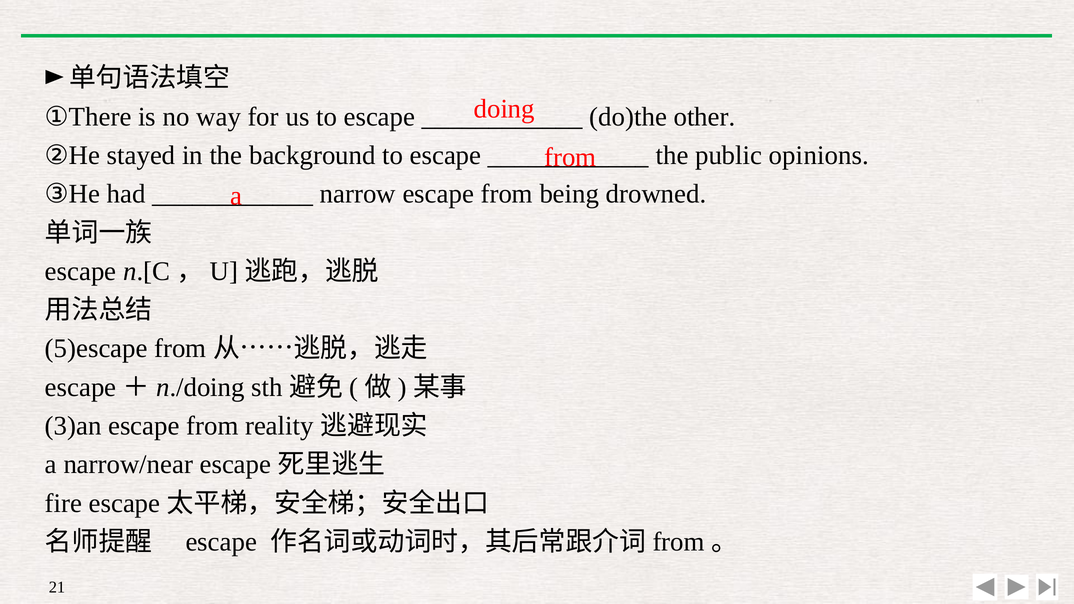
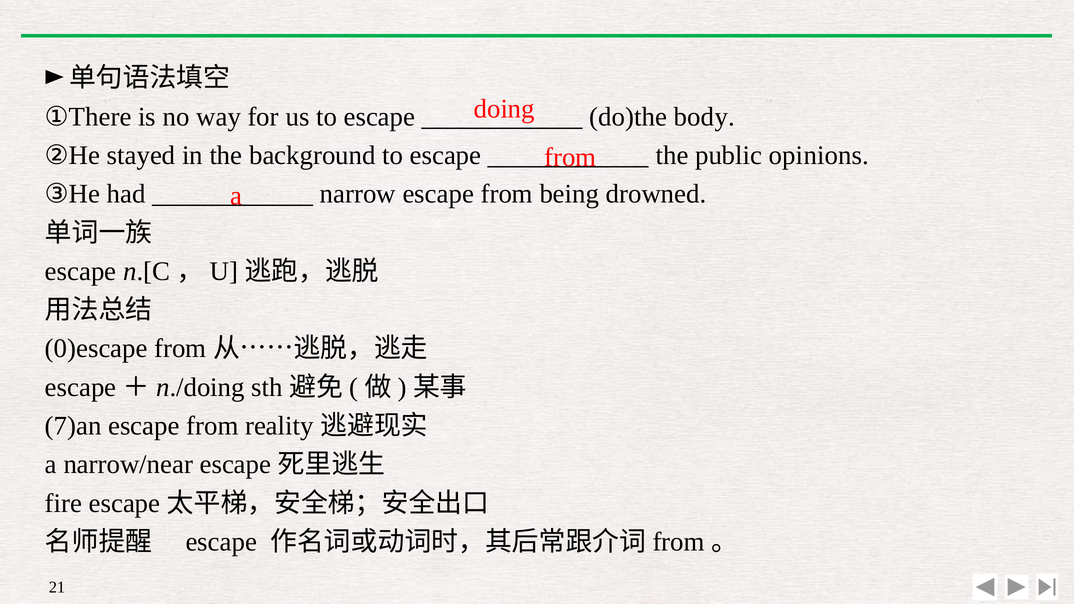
other: other -> body
5)escape: 5)escape -> 0)escape
3)an: 3)an -> 7)an
